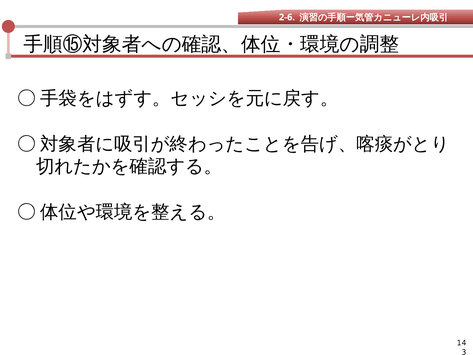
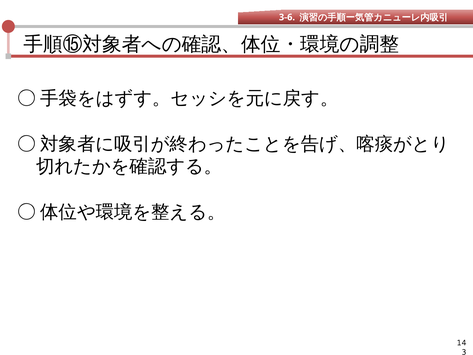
2-6: 2-6 -> 3-6
